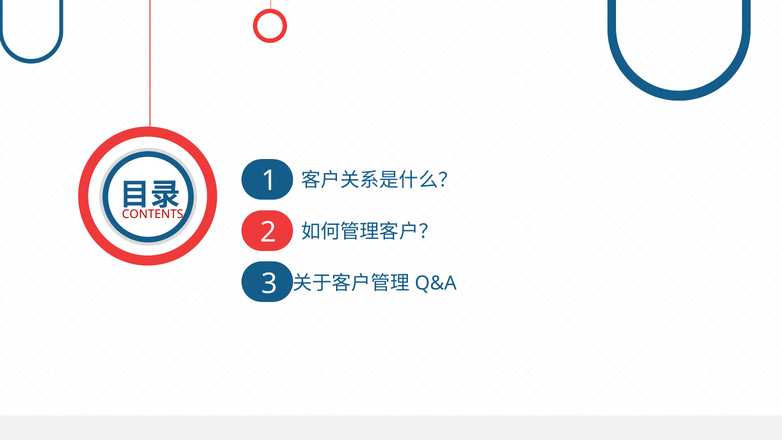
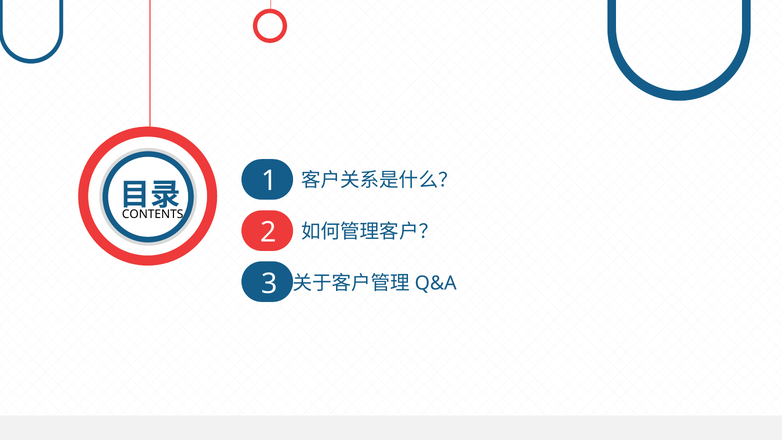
CONTENTS colour: red -> black
